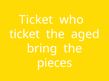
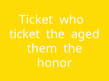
bring: bring -> them
pieces: pieces -> honor
